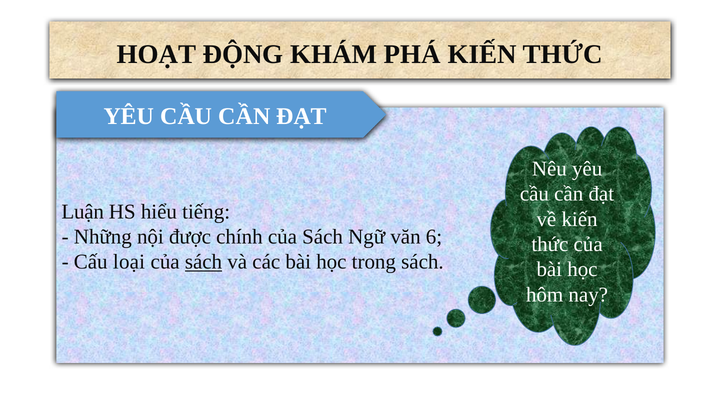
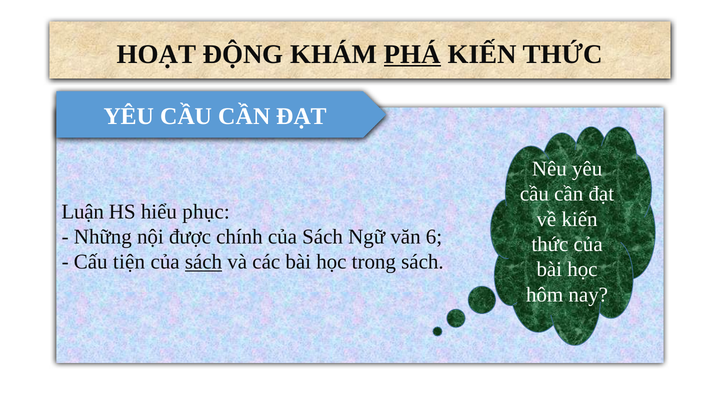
PHÁ underline: none -> present
tiếng: tiếng -> phục
loại: loại -> tiện
